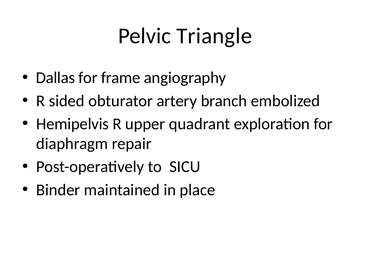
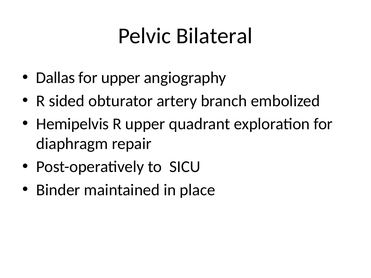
Triangle: Triangle -> Bilateral
for frame: frame -> upper
